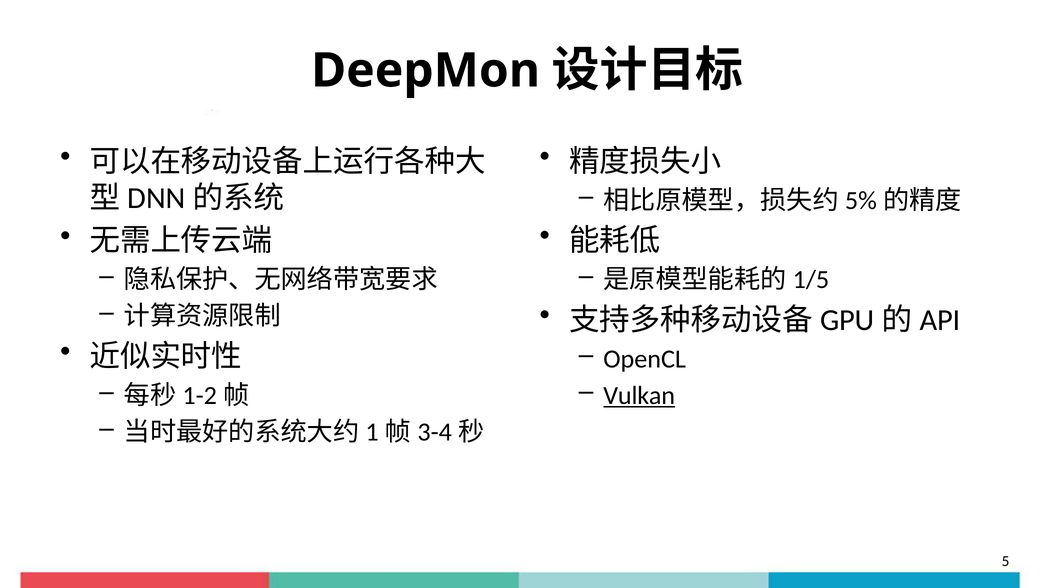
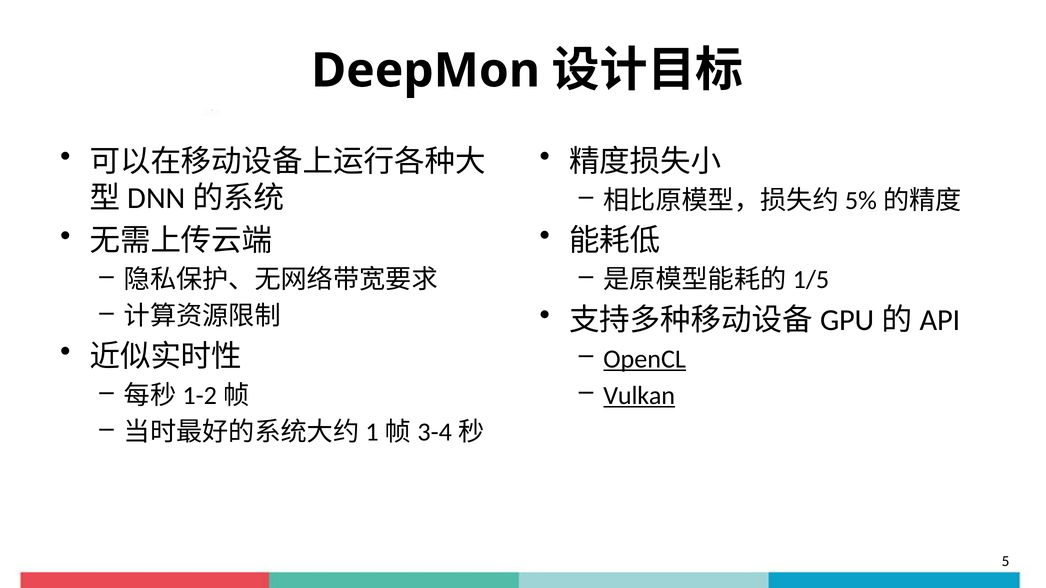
OpenCL underline: none -> present
